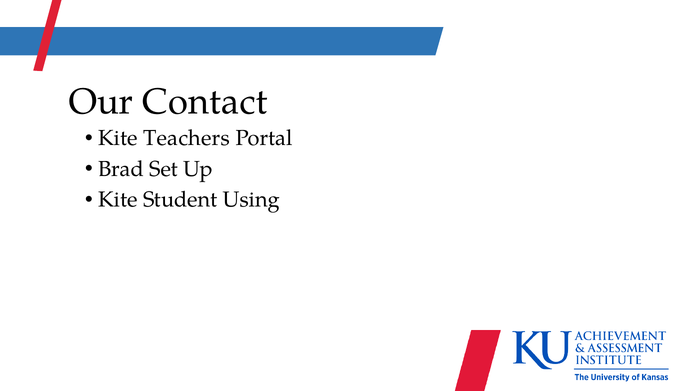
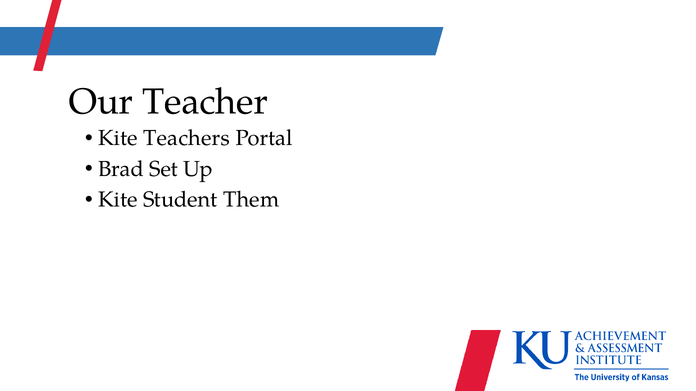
Contact: Contact -> Teacher
Using: Using -> Them
